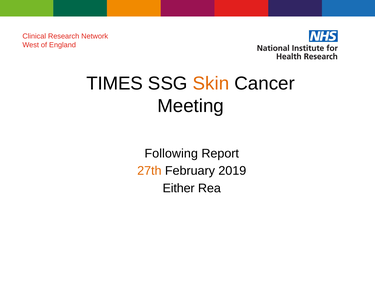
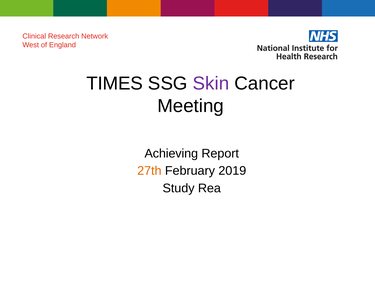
Skin colour: orange -> purple
Following: Following -> Achieving
Either: Either -> Study
